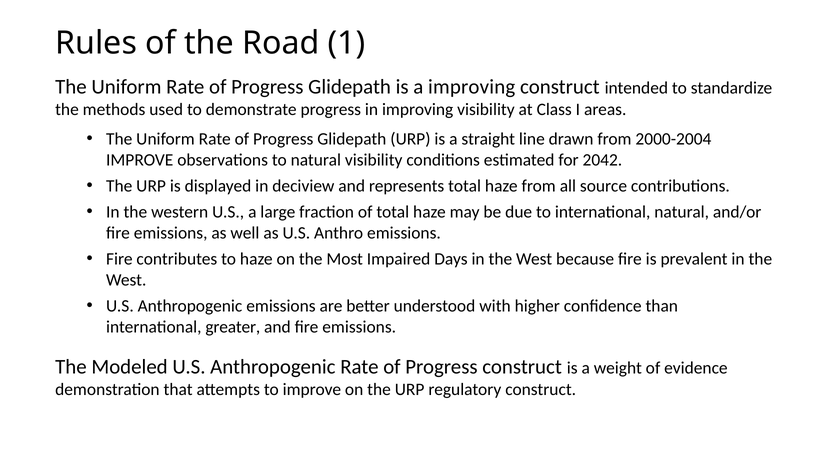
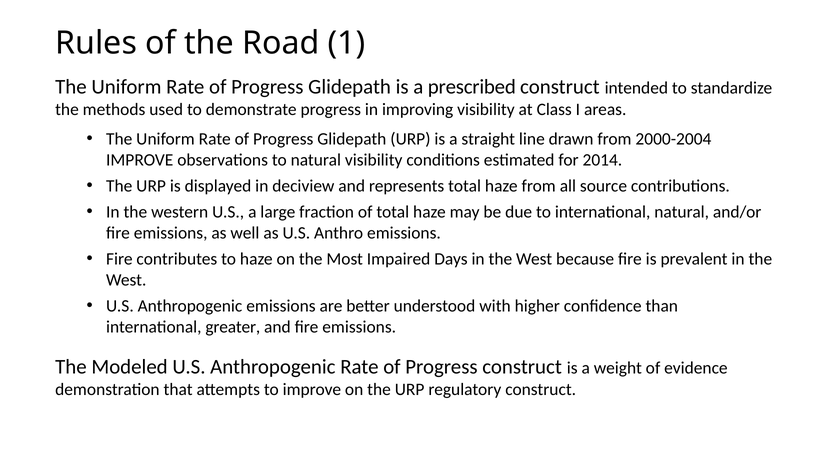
a improving: improving -> prescribed
2042: 2042 -> 2014
